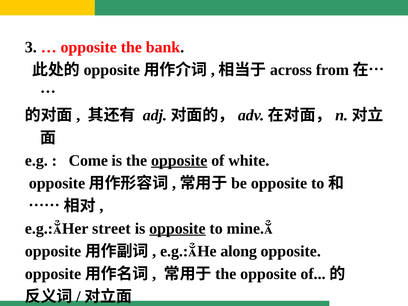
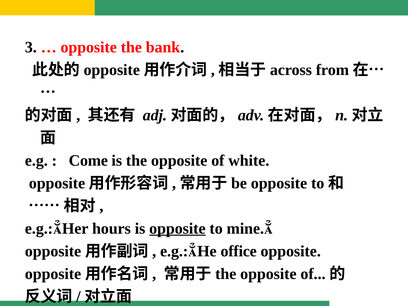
opposite at (179, 160) underline: present -> none
street: street -> hours
along: along -> office
